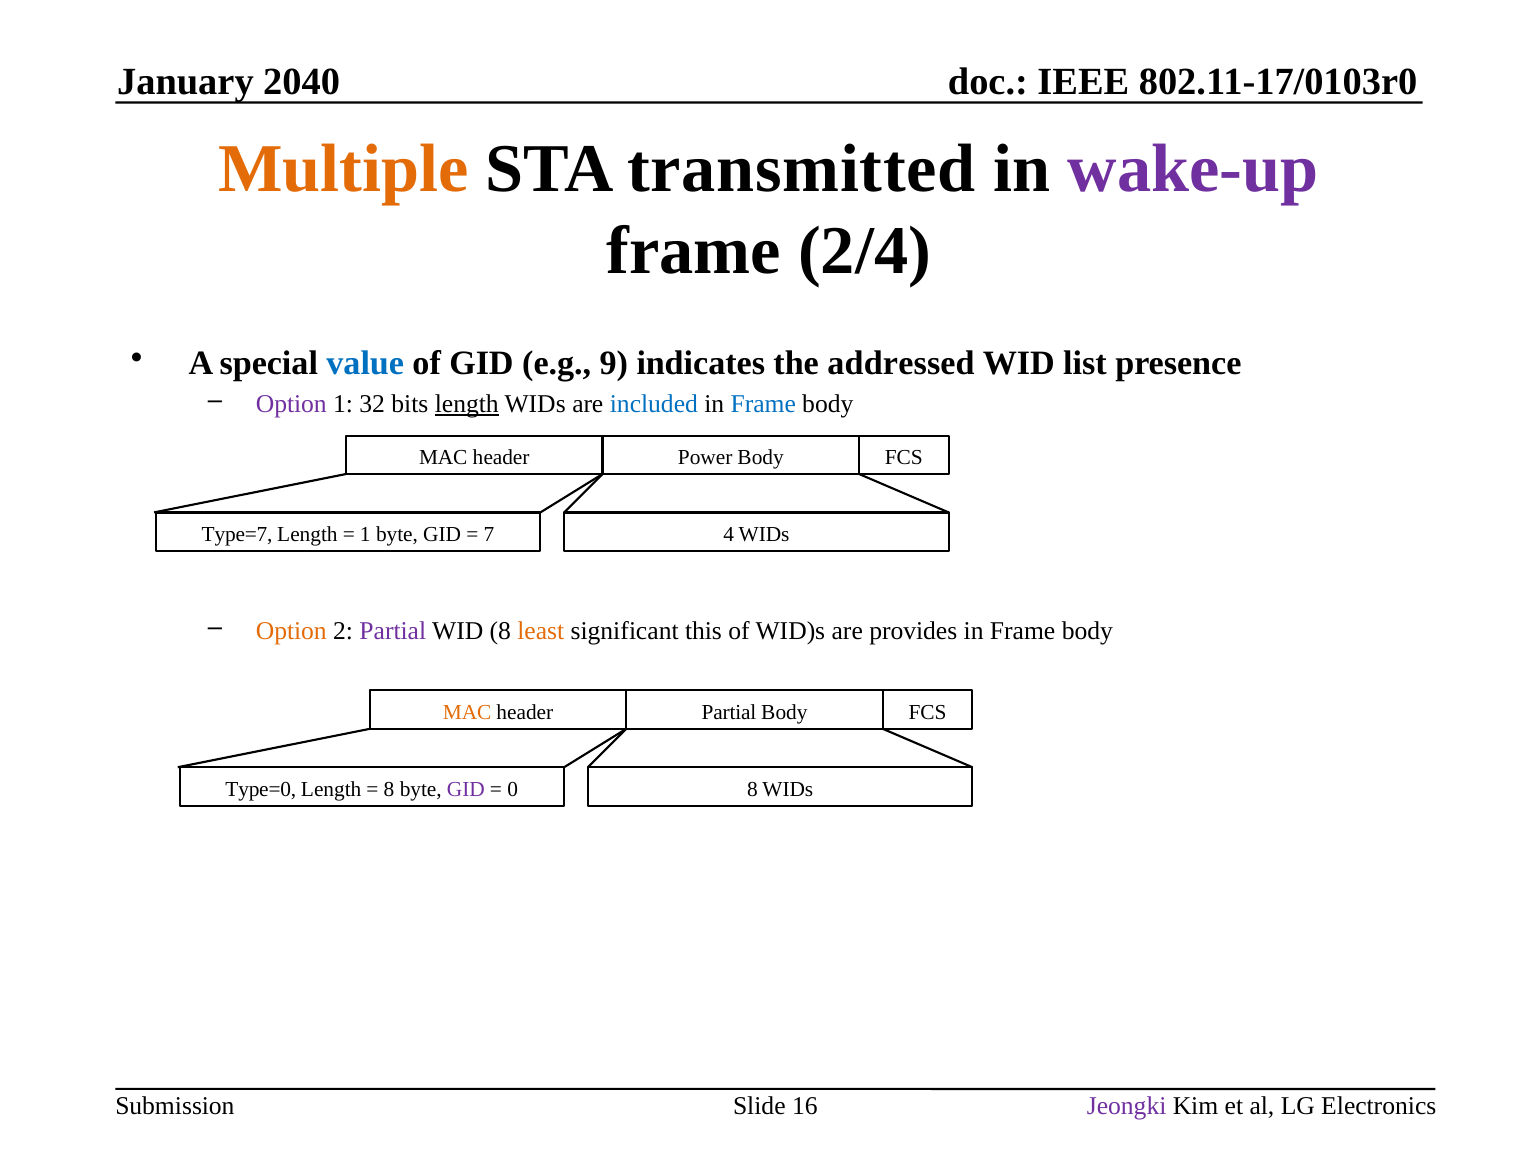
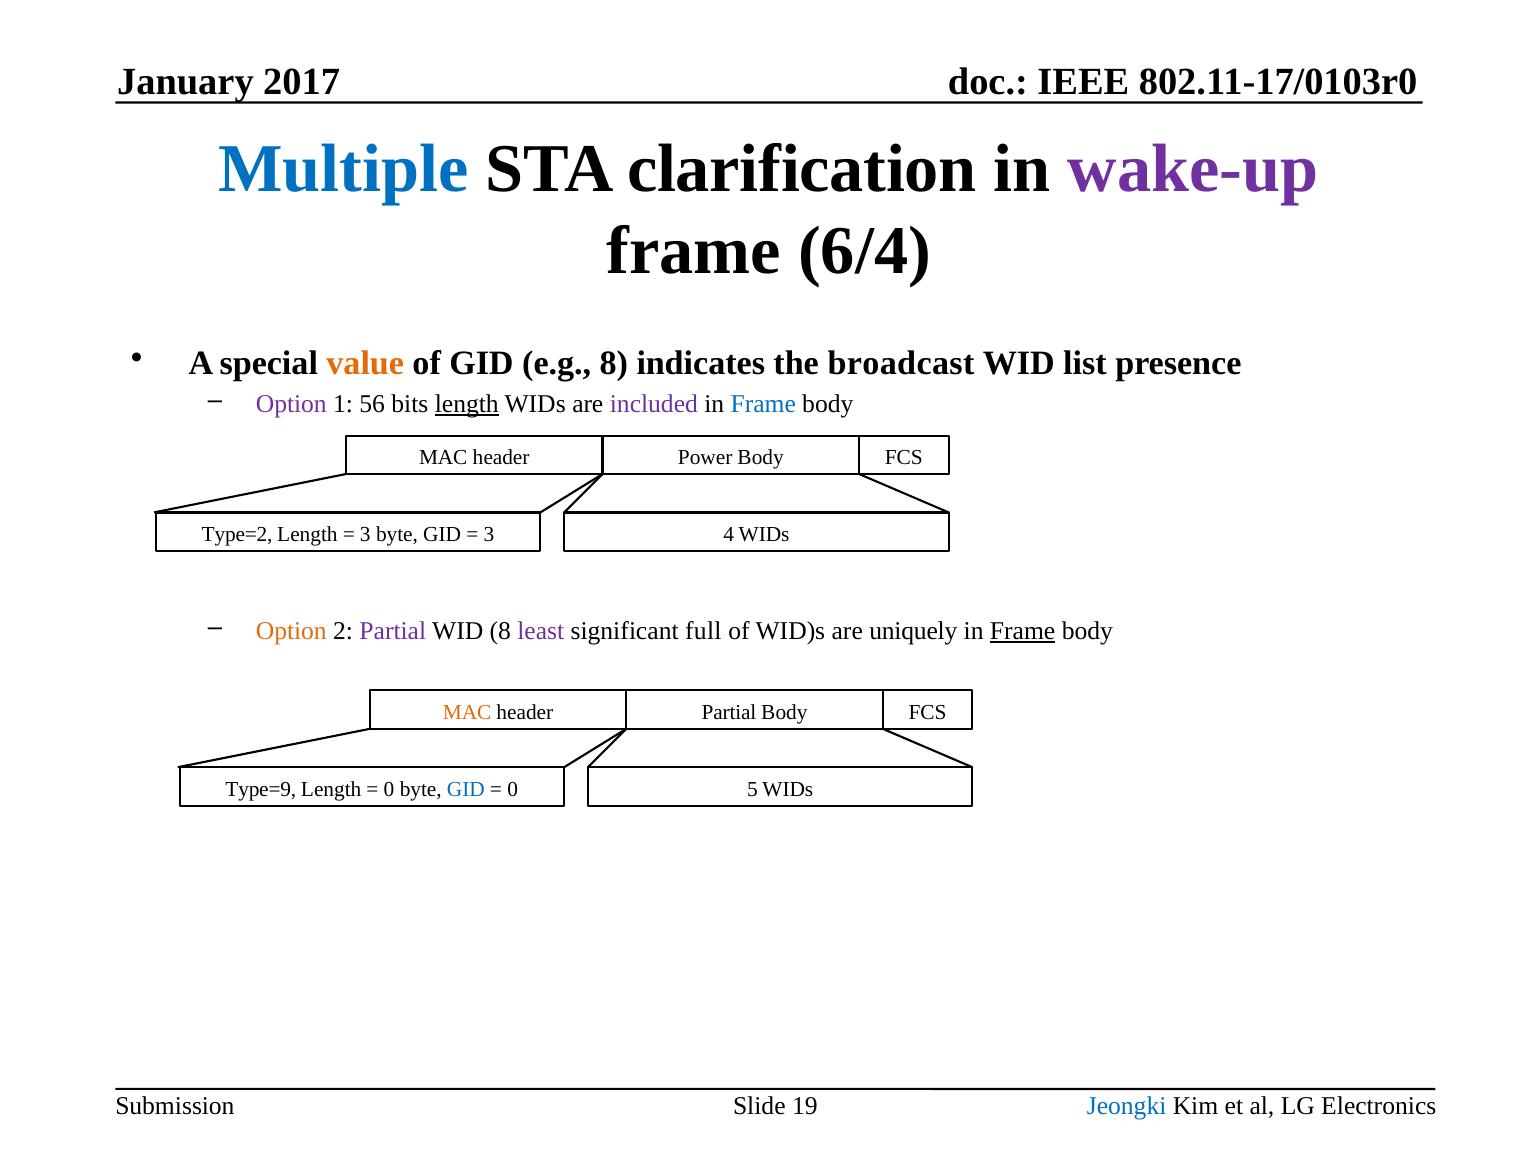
2040: 2040 -> 2017
Multiple colour: orange -> blue
transmitted: transmitted -> clarification
2/4: 2/4 -> 6/4
value colour: blue -> orange
e.g 9: 9 -> 8
addressed: addressed -> broadcast
32: 32 -> 56
included colour: blue -> purple
Type=7: Type=7 -> Type=2
1 at (365, 535): 1 -> 3
7 at (489, 535): 7 -> 3
least colour: orange -> purple
this: this -> full
provides: provides -> uniquely
Frame at (1023, 631) underline: none -> present
Type=0: Type=0 -> Type=9
8 at (389, 790): 8 -> 0
GID at (466, 790) colour: purple -> blue
0 8: 8 -> 5
16: 16 -> 19
Jeongki colour: purple -> blue
